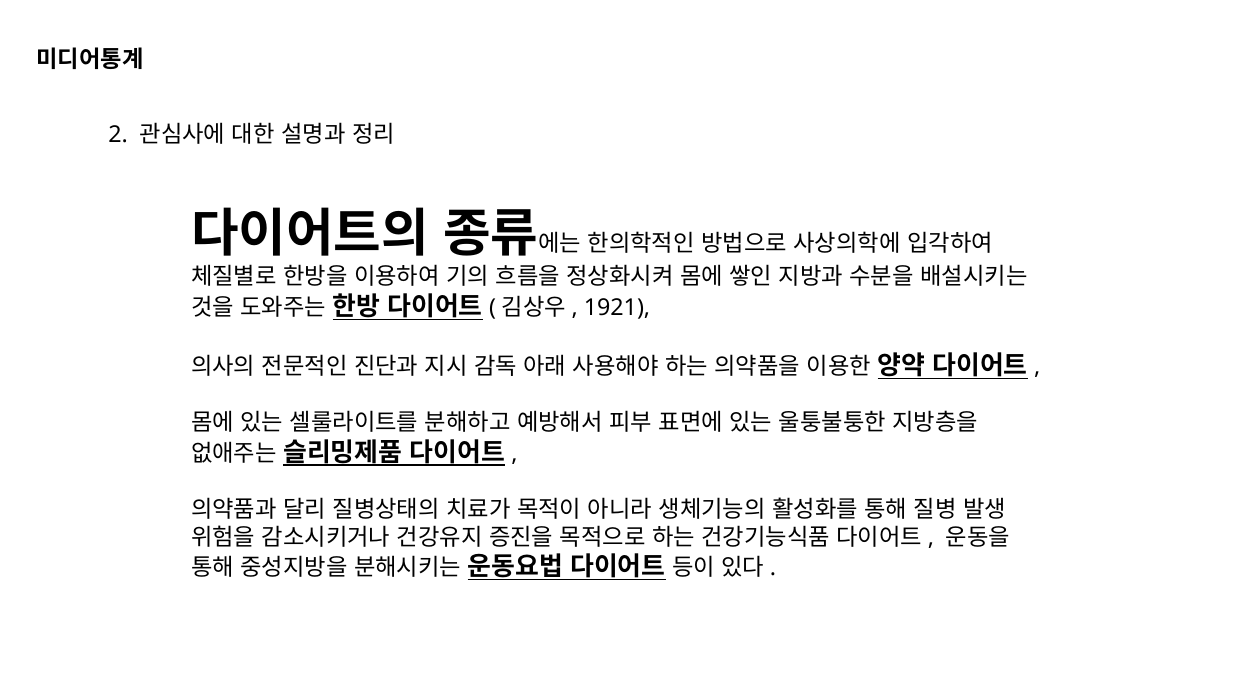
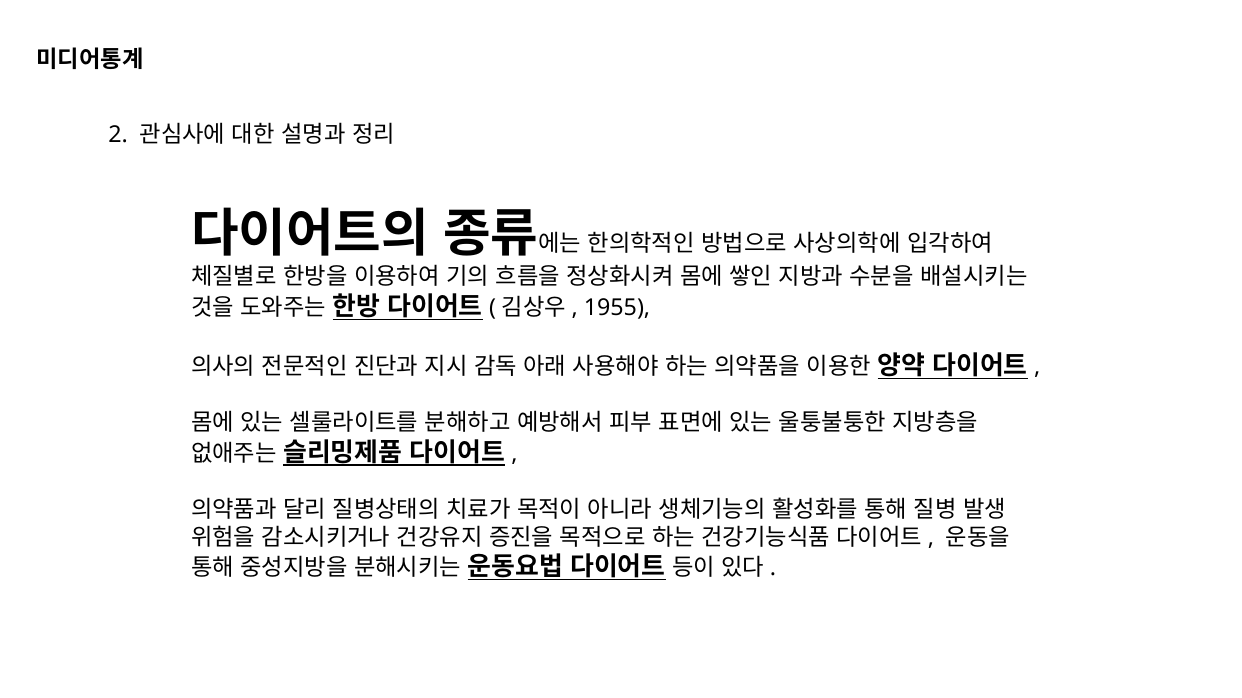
1921: 1921 -> 1955
